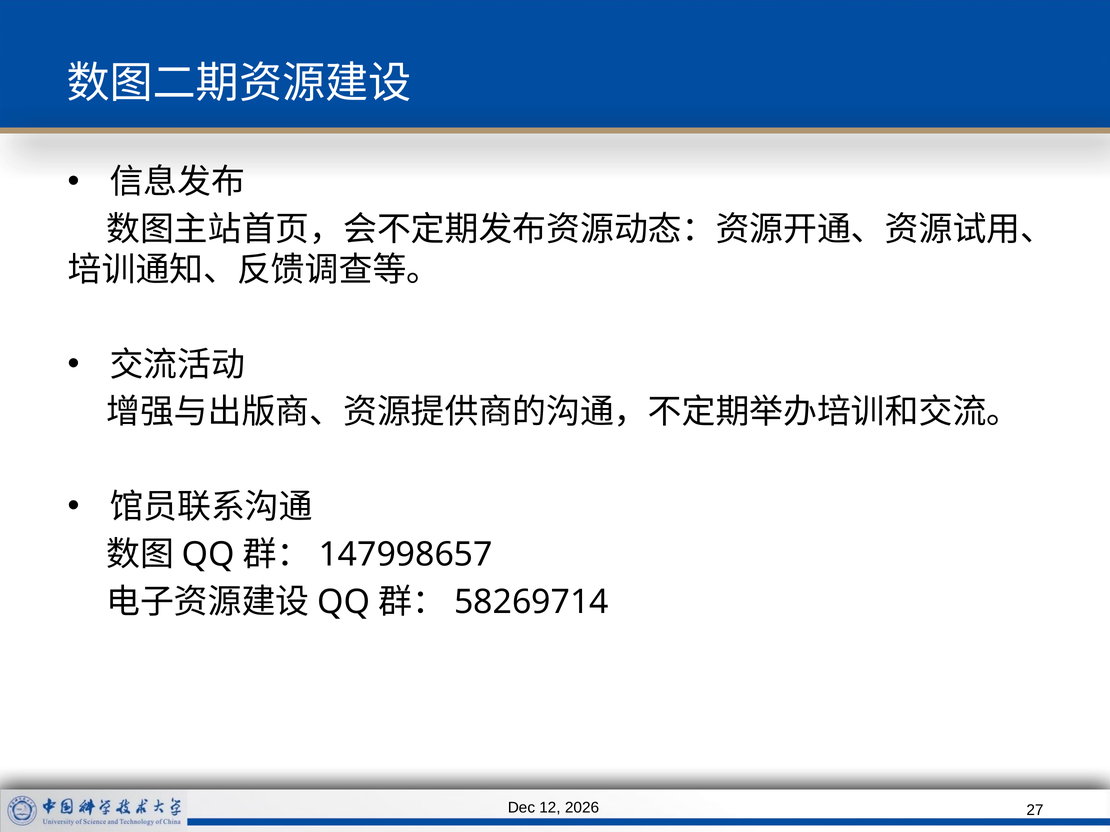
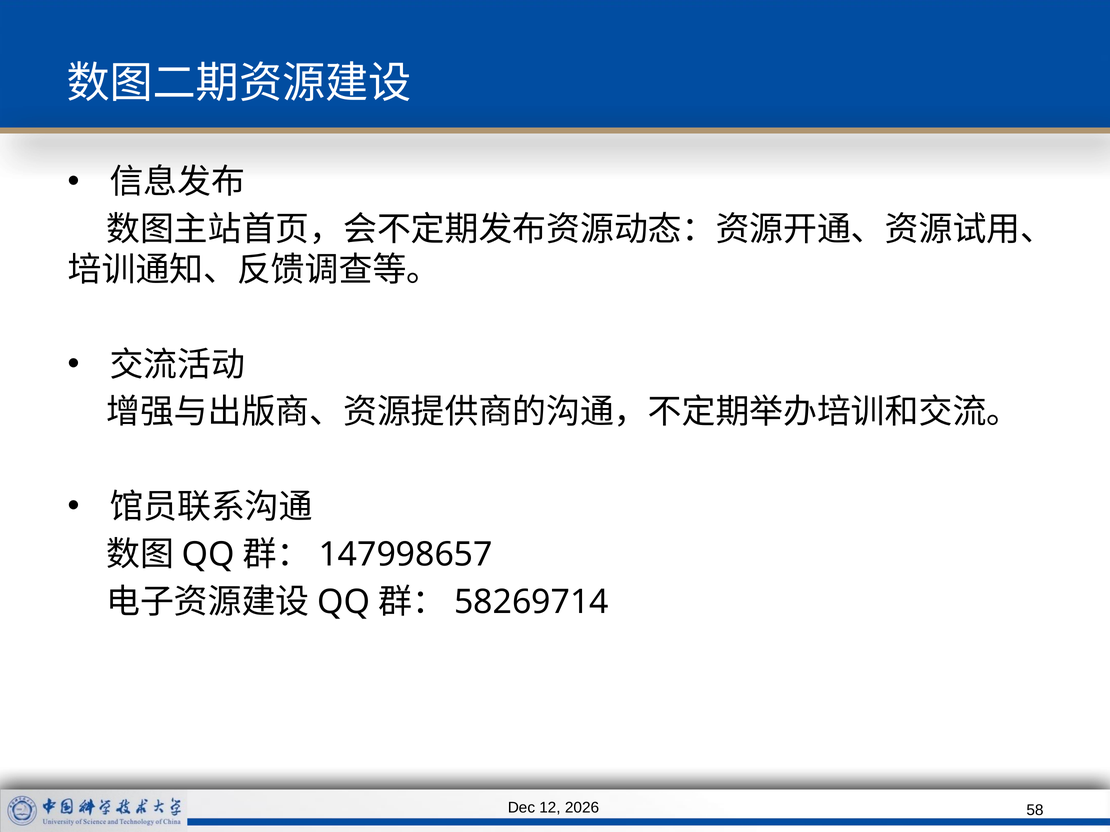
27: 27 -> 58
